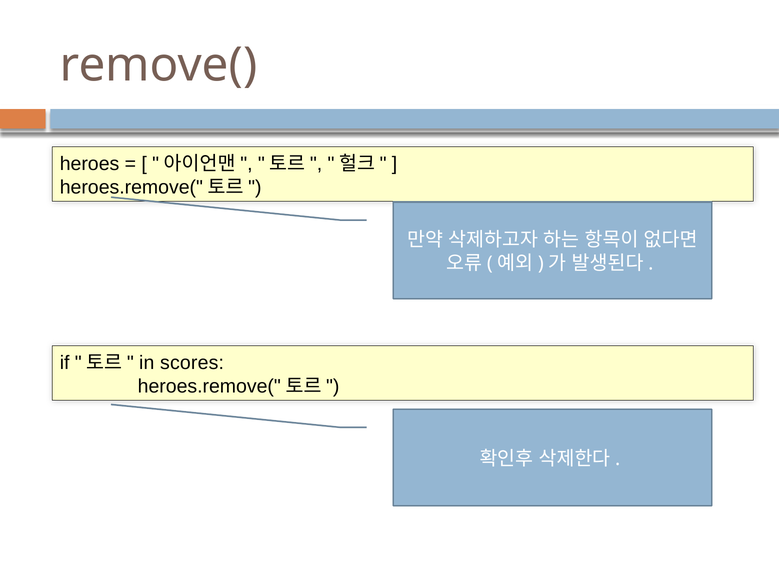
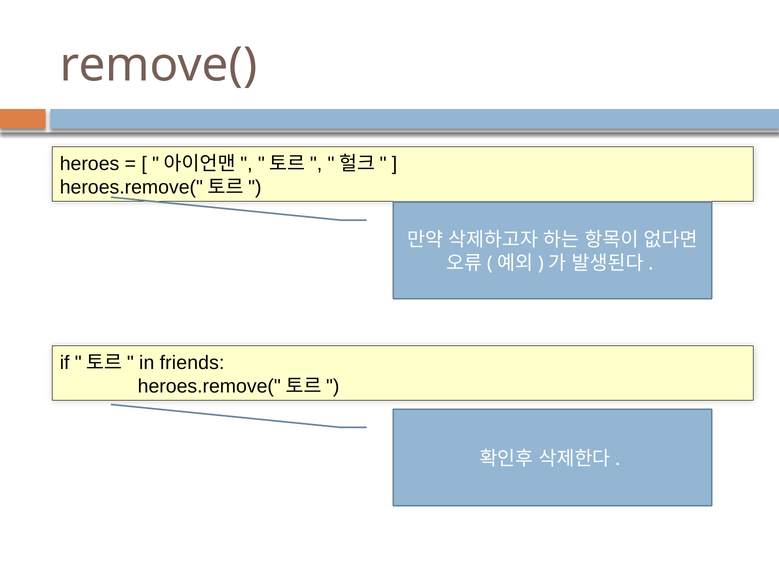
scores: scores -> friends
